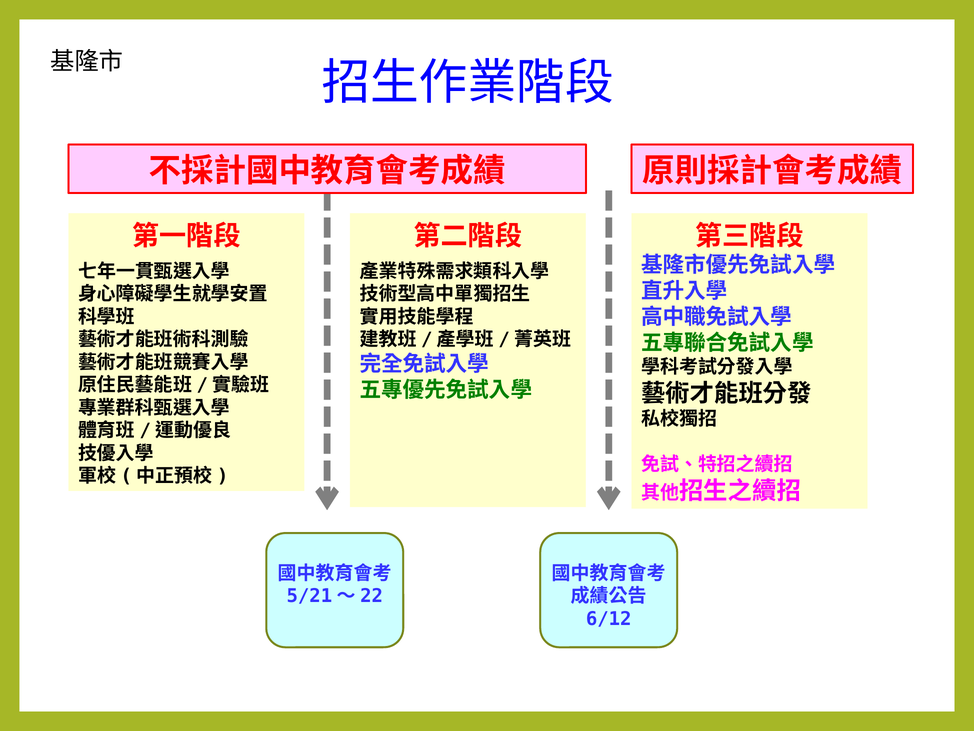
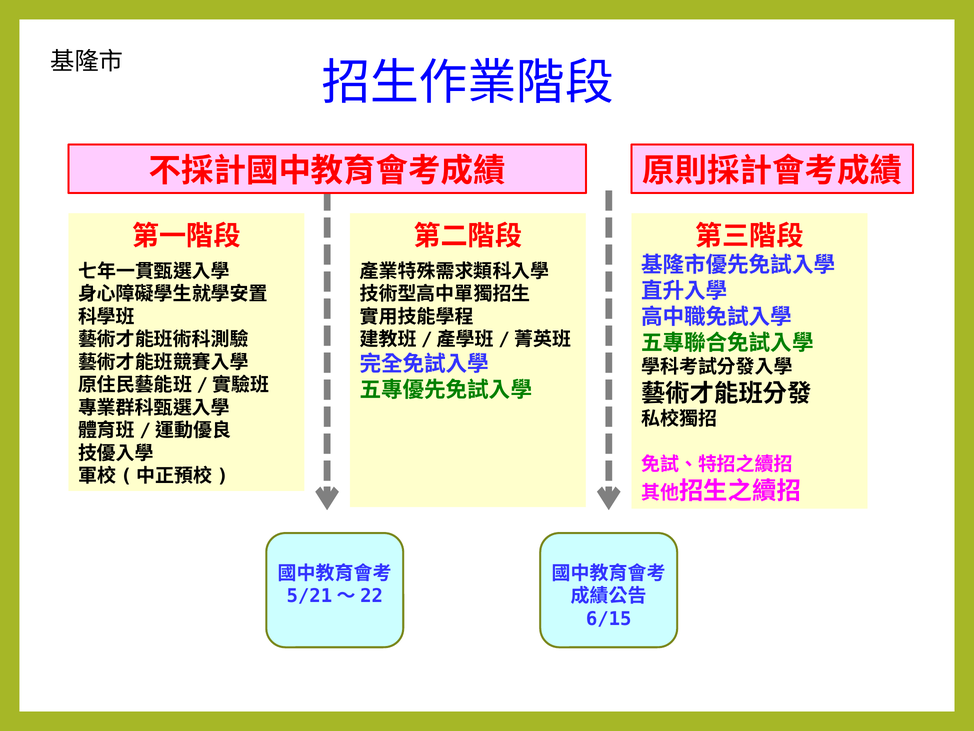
6/12: 6/12 -> 6/15
